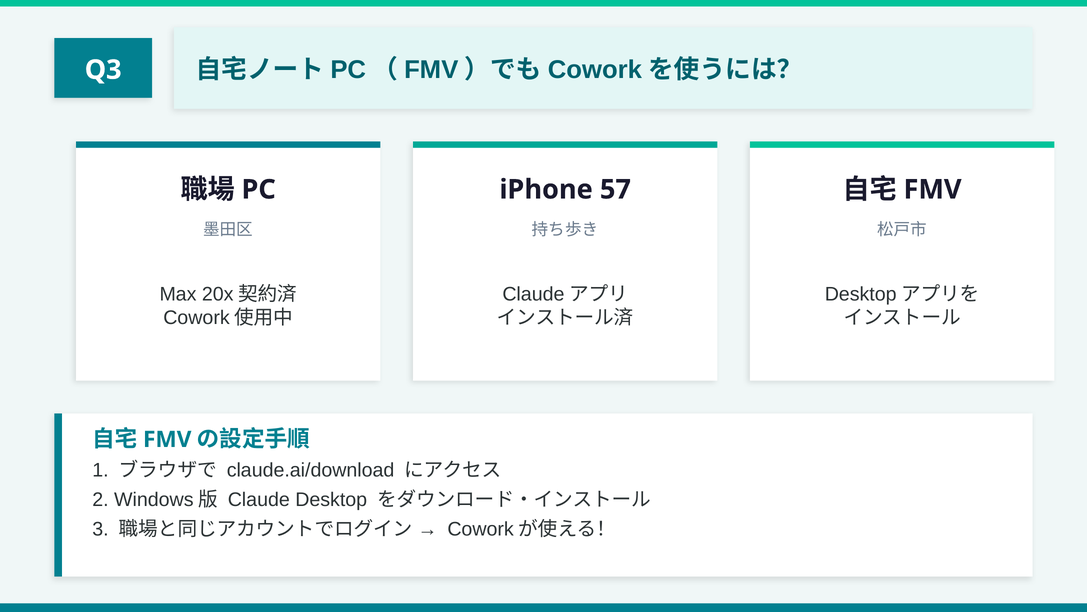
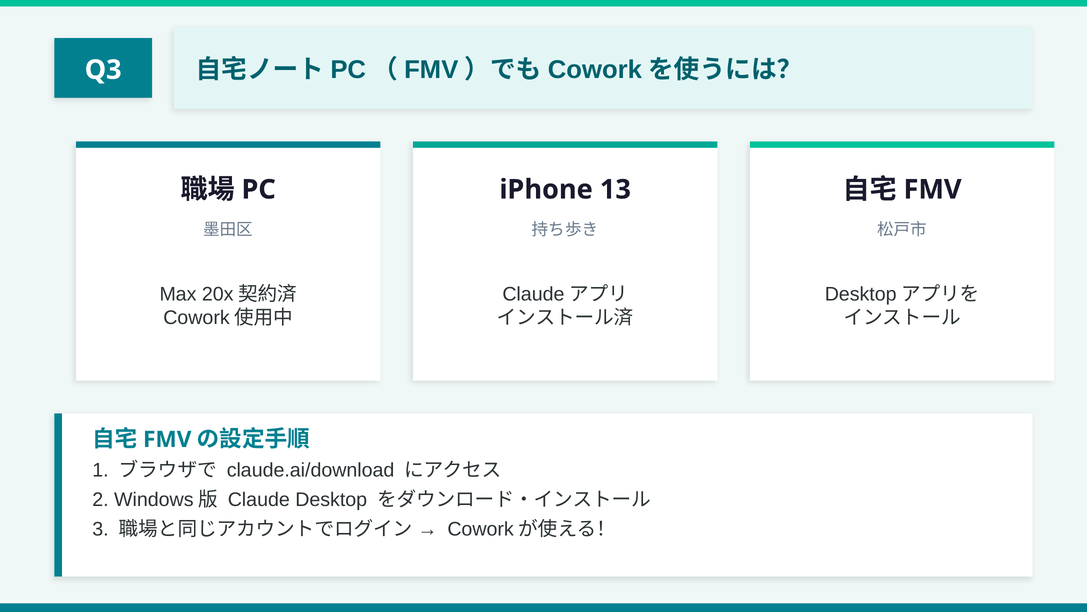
57: 57 -> 13
